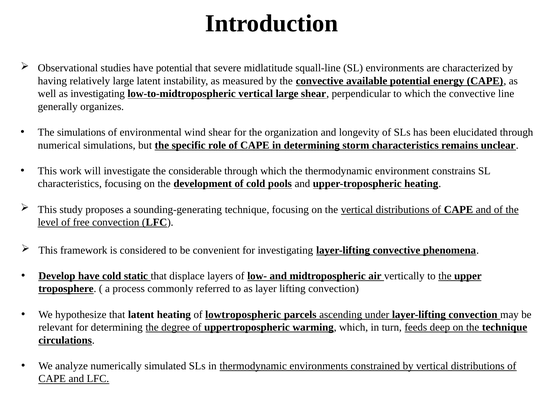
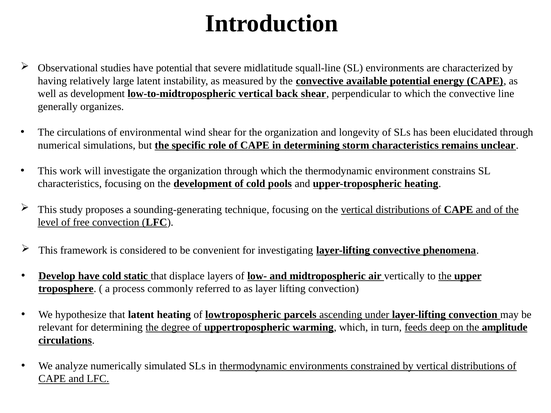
as investigating: investigating -> development
vertical large: large -> back
The simulations: simulations -> circulations
investigate the considerable: considerable -> organization
the technique: technique -> amplitude
